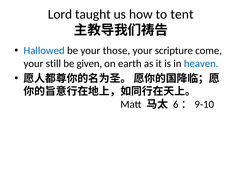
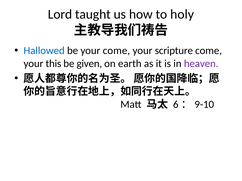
tent: tent -> holy
your those: those -> come
still: still -> this
heaven colour: blue -> purple
